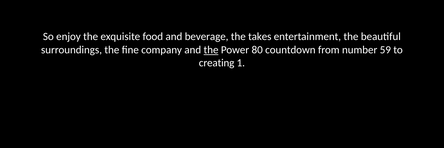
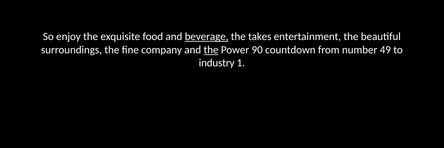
beverage underline: none -> present
80: 80 -> 90
59: 59 -> 49
creating: creating -> industry
